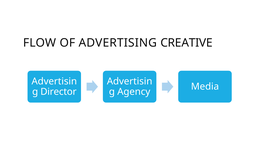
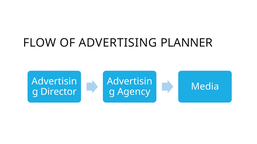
CREATIVE: CREATIVE -> PLANNER
